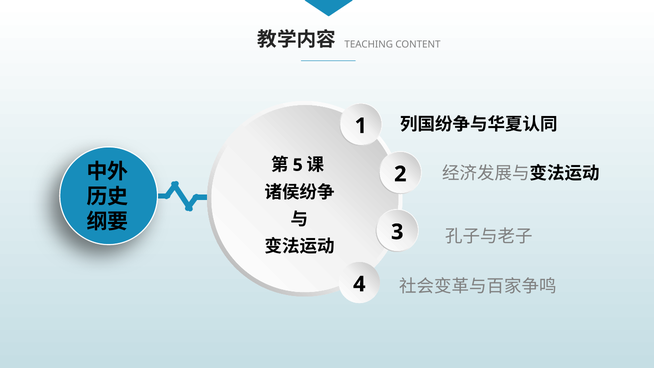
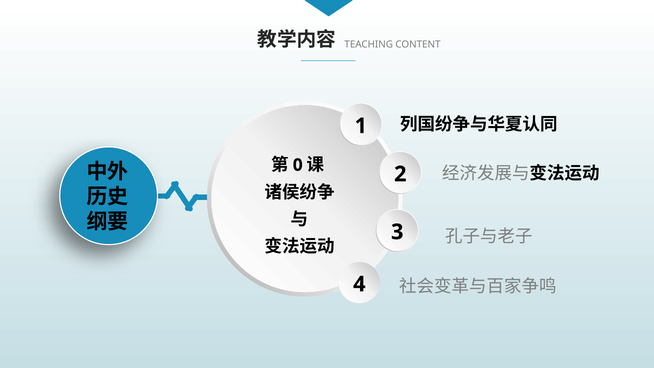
5: 5 -> 0
